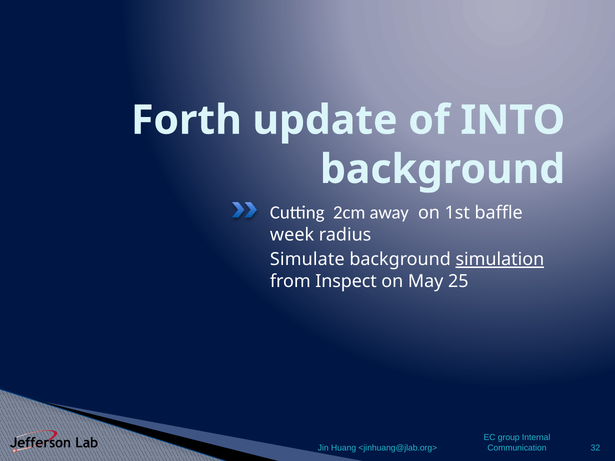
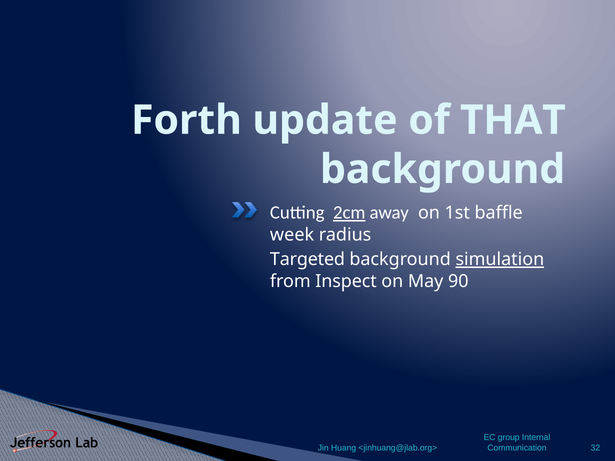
INTO: INTO -> THAT
2cm underline: none -> present
Simulate: Simulate -> Targeted
25: 25 -> 90
